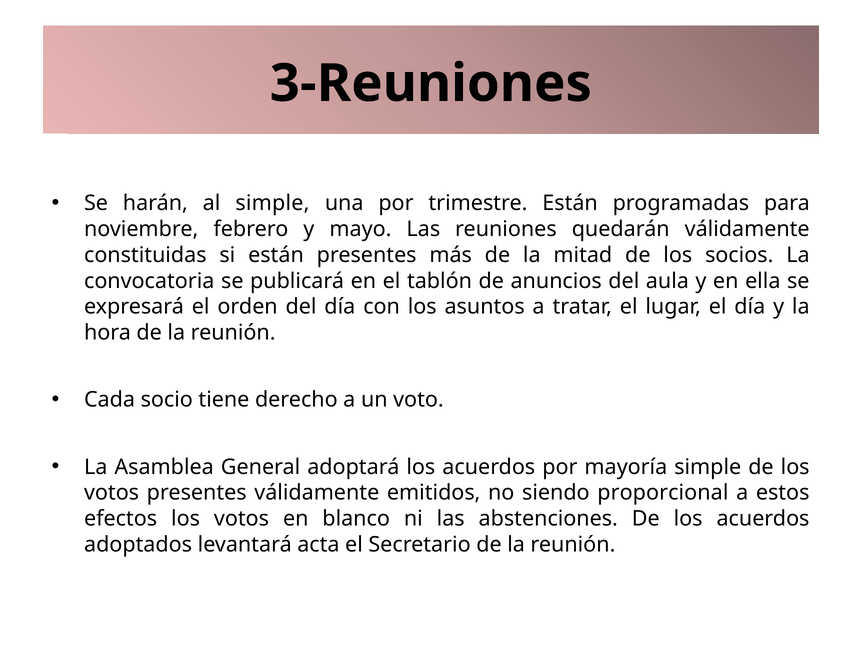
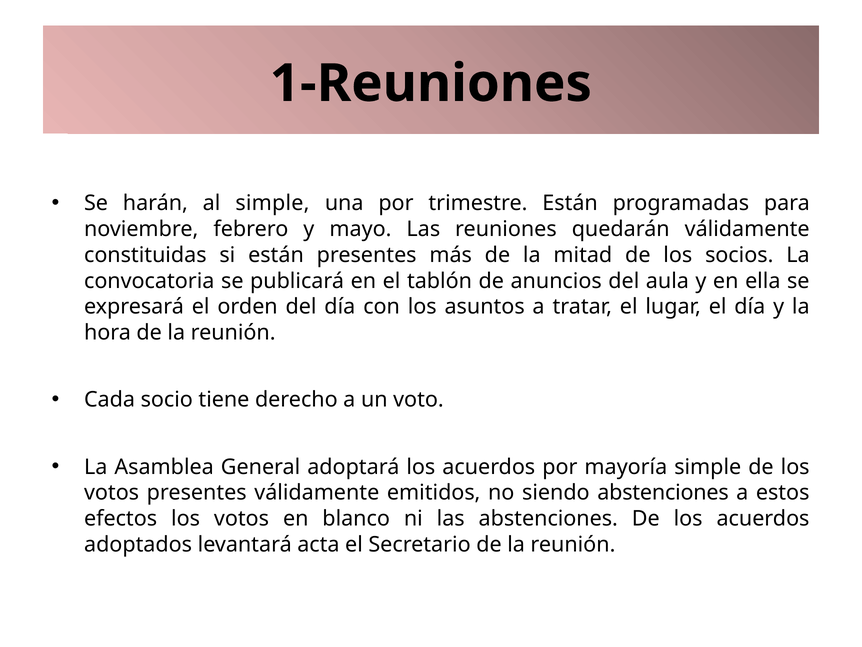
3-Reuniones: 3-Reuniones -> 1-Reuniones
siendo proporcional: proporcional -> abstenciones
